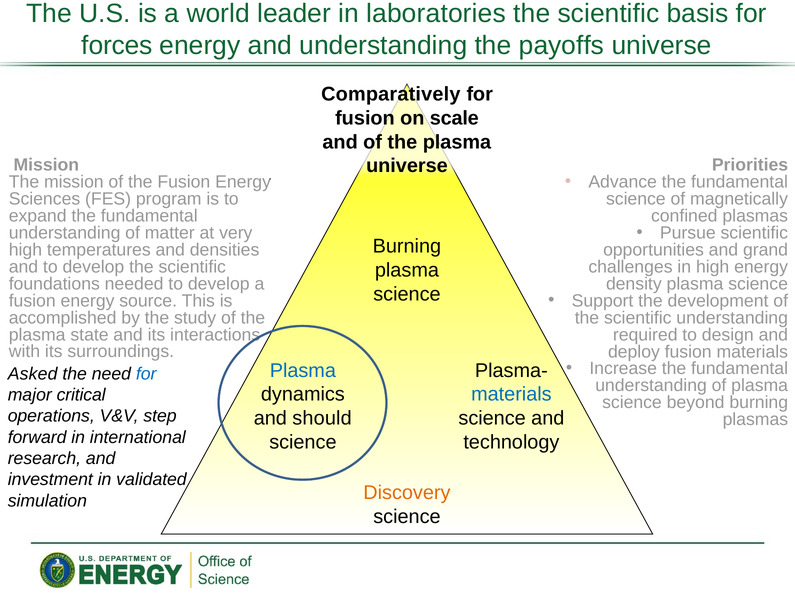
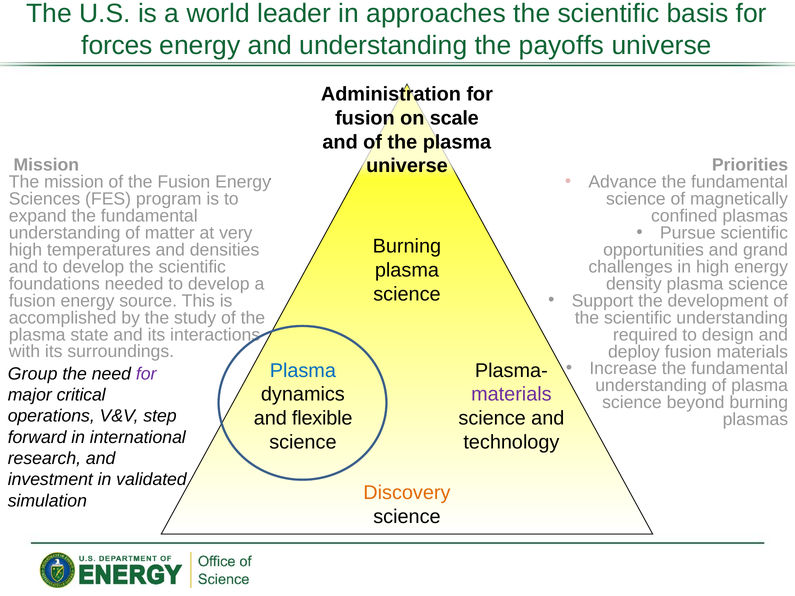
laboratories: laboratories -> approaches
Comparatively: Comparatively -> Administration
Asked: Asked -> Group
for at (146, 374) colour: blue -> purple
materials at (511, 395) colour: blue -> purple
should: should -> flexible
